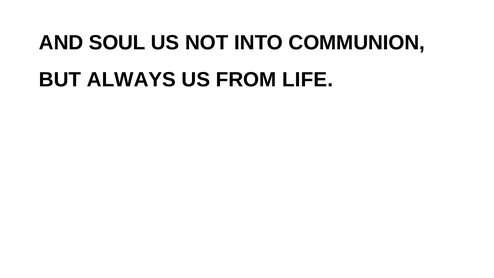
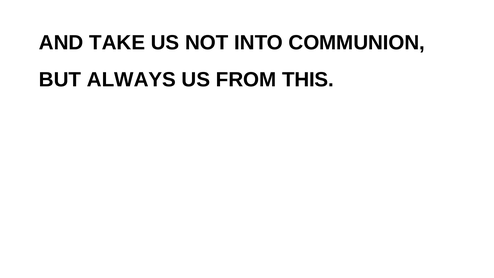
SOUL: SOUL -> TAKE
LIFE: LIFE -> THIS
